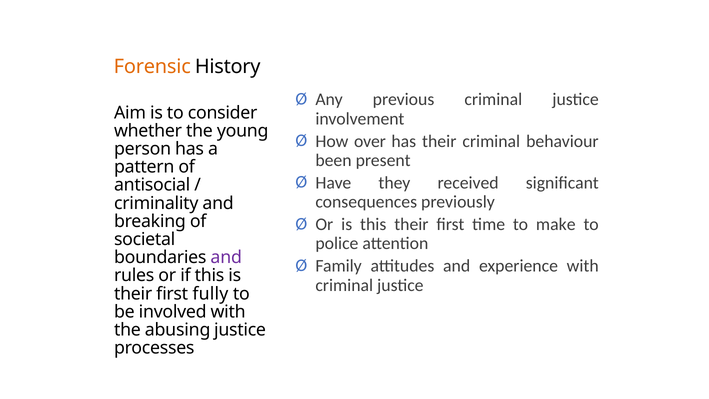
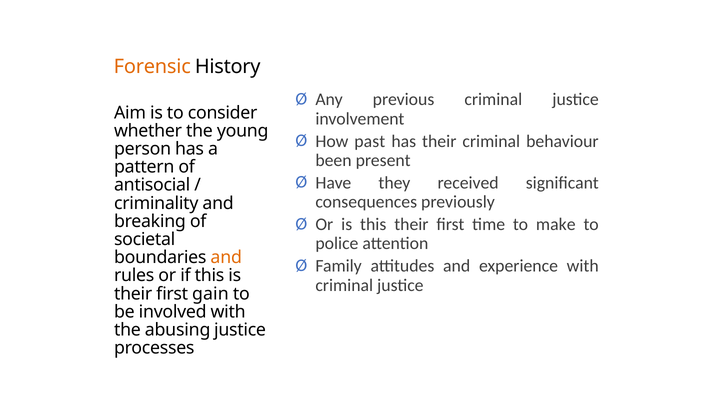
over: over -> past
and at (226, 257) colour: purple -> orange
fully: fully -> gain
